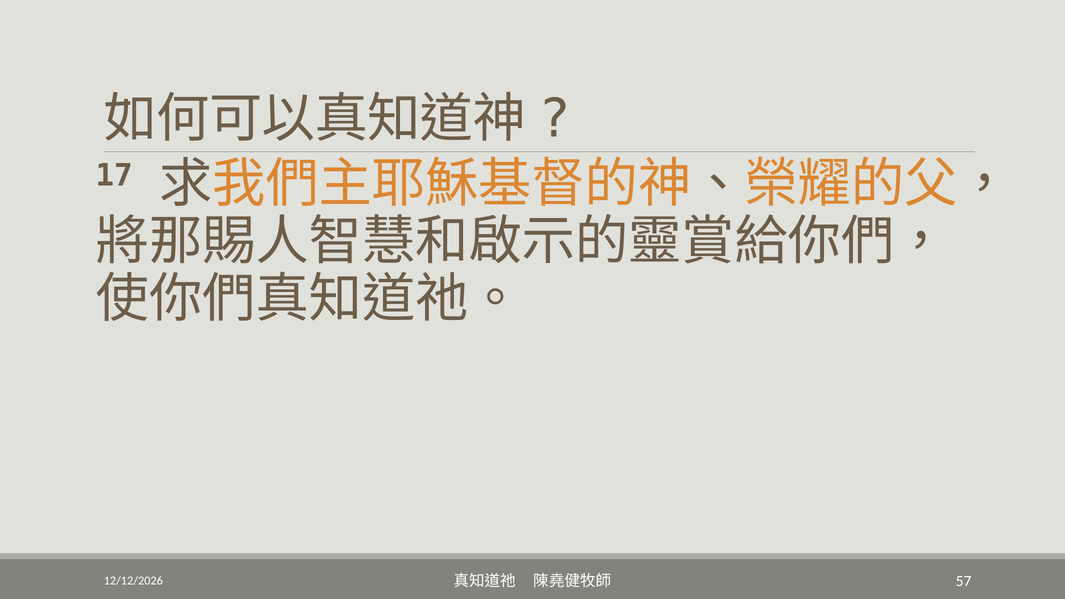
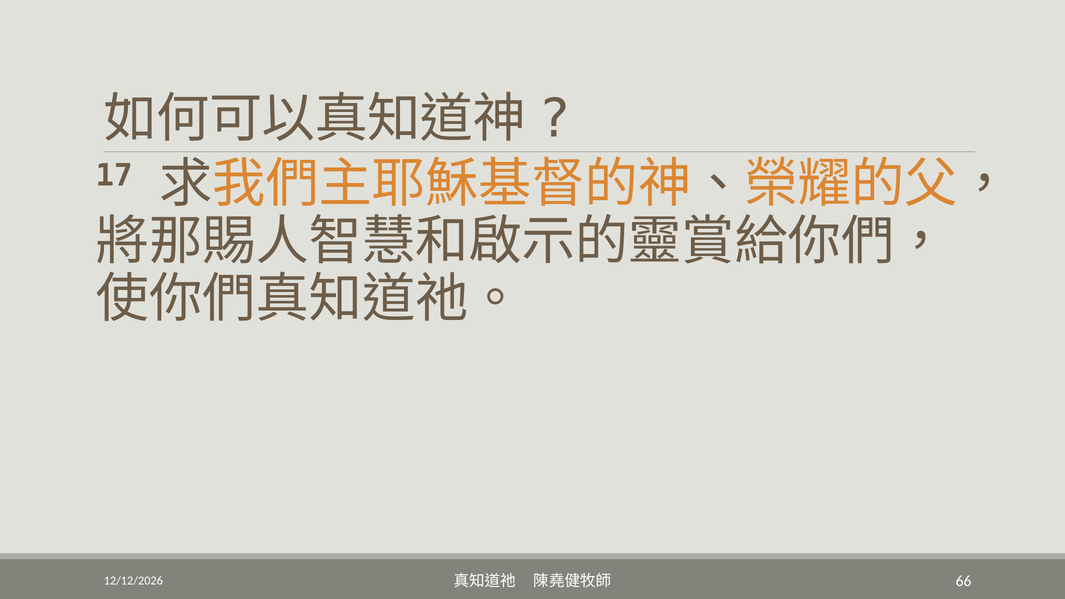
57: 57 -> 66
